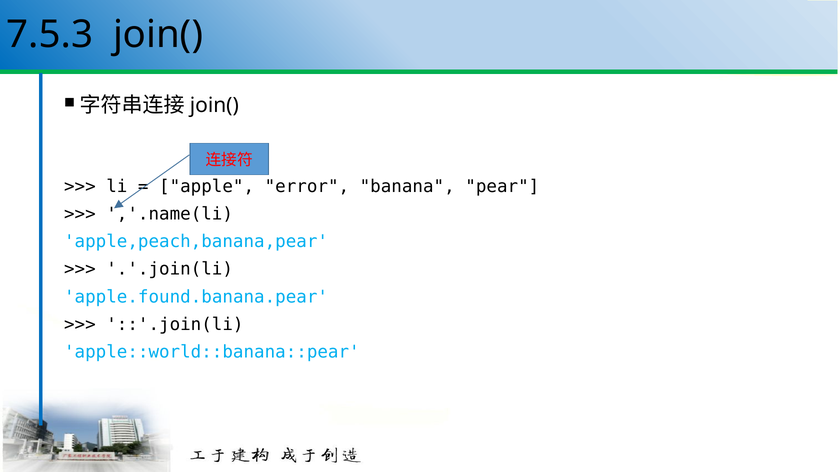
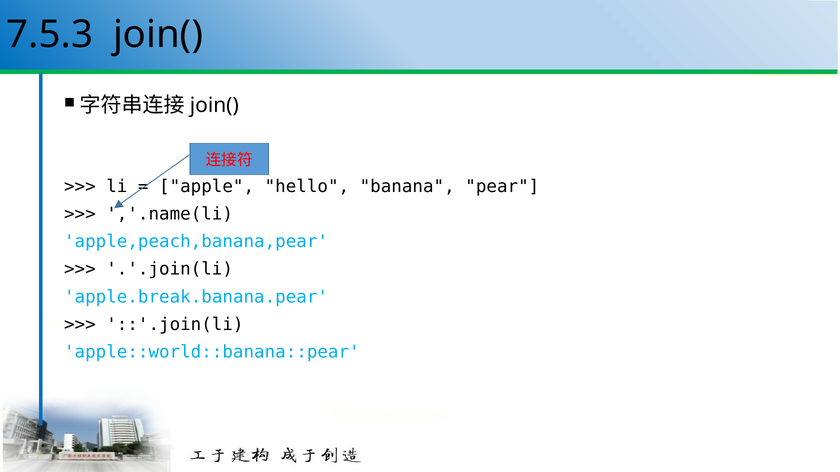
error: error -> hello
apple.found.banana.pear: apple.found.banana.pear -> apple.break.banana.pear
